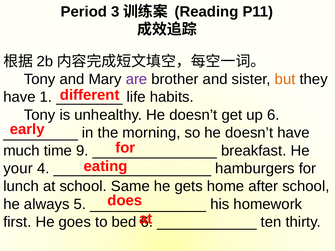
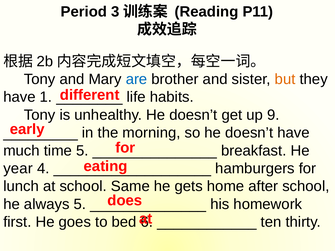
are colour: purple -> blue
up 6: 6 -> 9
time 9: 9 -> 5
your: your -> year
